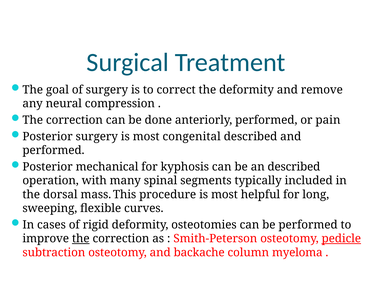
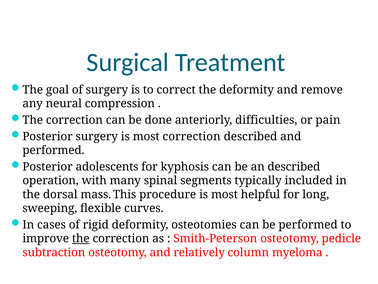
anteriorly performed: performed -> difficulties
most congenital: congenital -> correction
mechanical: mechanical -> adolescents
pedicle underline: present -> none
backache: backache -> relatively
